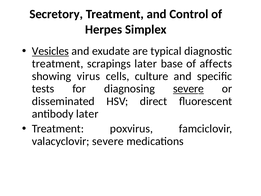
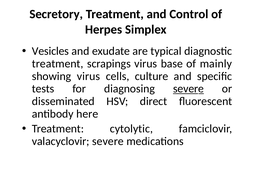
Vesicles underline: present -> none
scrapings later: later -> virus
affects: affects -> mainly
antibody later: later -> here
poxvirus: poxvirus -> cytolytic
